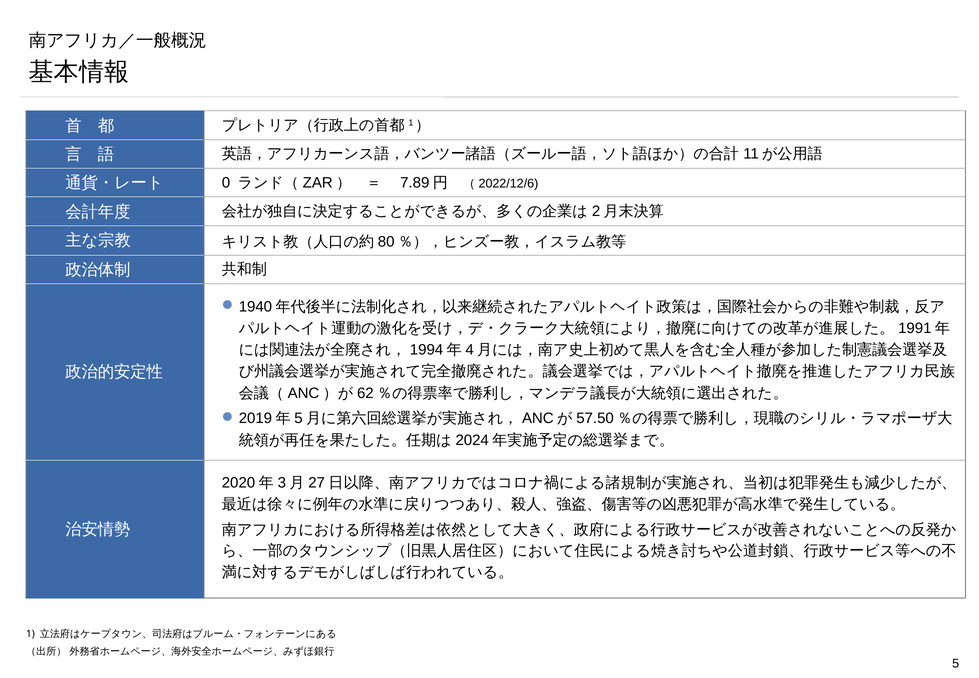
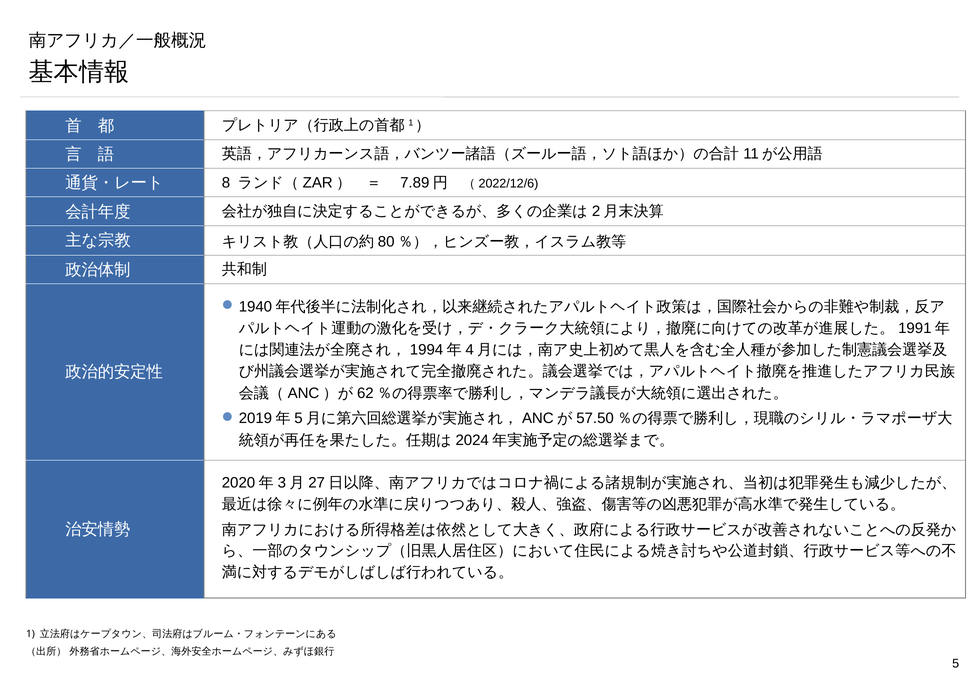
0: 0 -> 8
